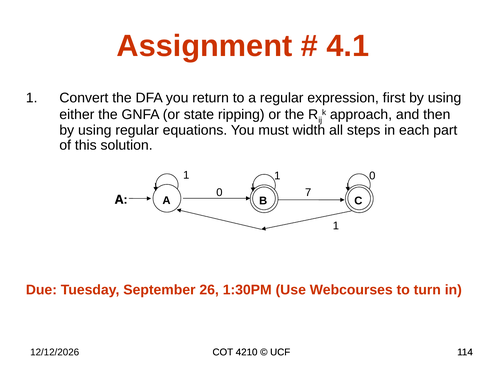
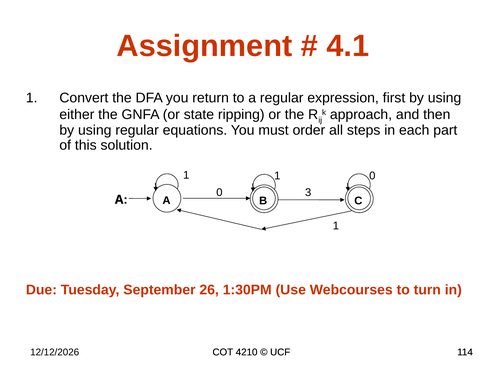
width: width -> order
7: 7 -> 3
